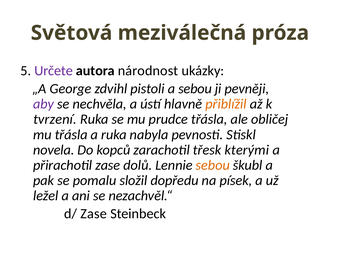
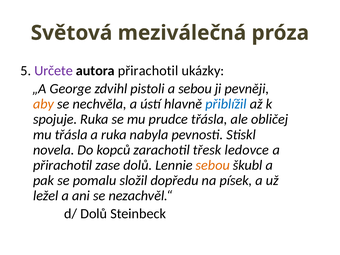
autora národnost: národnost -> přirachotil
aby colour: purple -> orange
přiblížil colour: orange -> blue
tvrzení: tvrzení -> spojuje
kterými: kterými -> ledovce
d/ Zase: Zase -> Dolů
